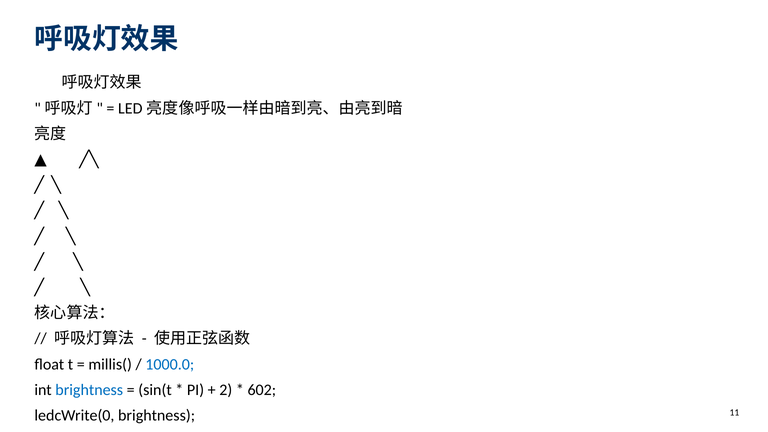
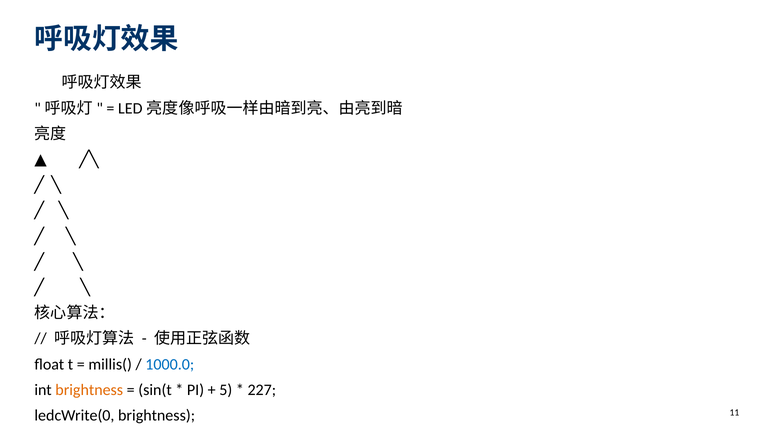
brightness at (89, 390) colour: blue -> orange
2 at (226, 390): 2 -> 5
602: 602 -> 227
